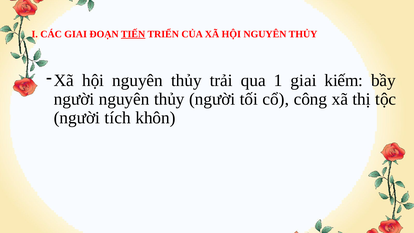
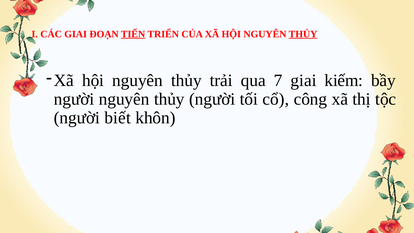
THỦY at (303, 34) underline: none -> present
1: 1 -> 7
tích: tích -> biết
